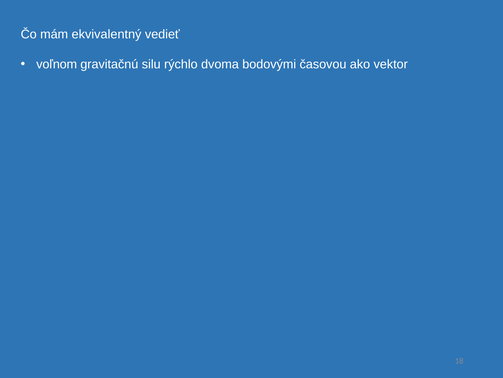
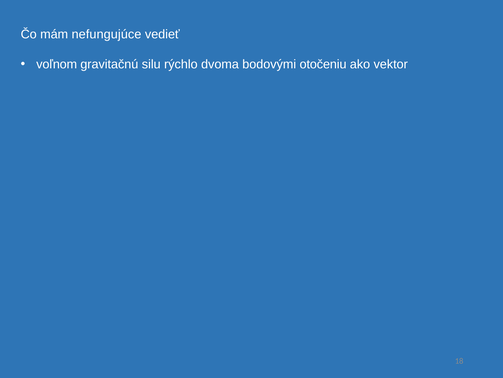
ekvivalentný: ekvivalentný -> nefungujúce
časovou: časovou -> otočeniu
